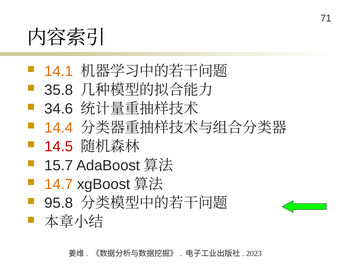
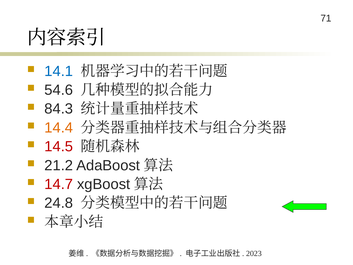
14.1 colour: orange -> blue
35.8: 35.8 -> 54.6
34.6: 34.6 -> 84.3
15.7: 15.7 -> 21.2
14.7 colour: orange -> red
95.8: 95.8 -> 24.8
